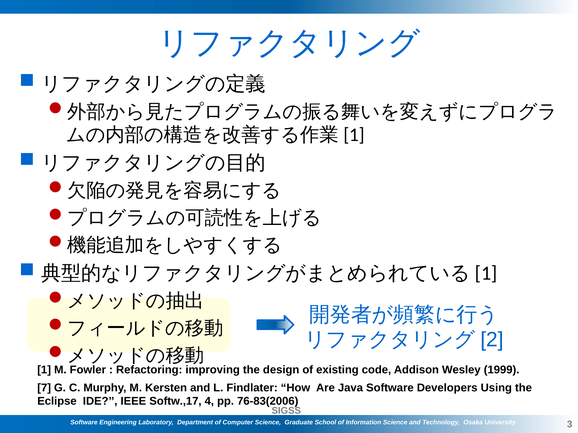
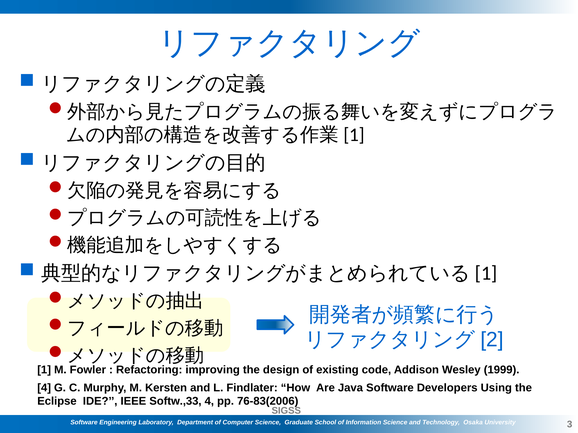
7 at (44, 388): 7 -> 4
Softw.,17: Softw.,17 -> Softw.,33
